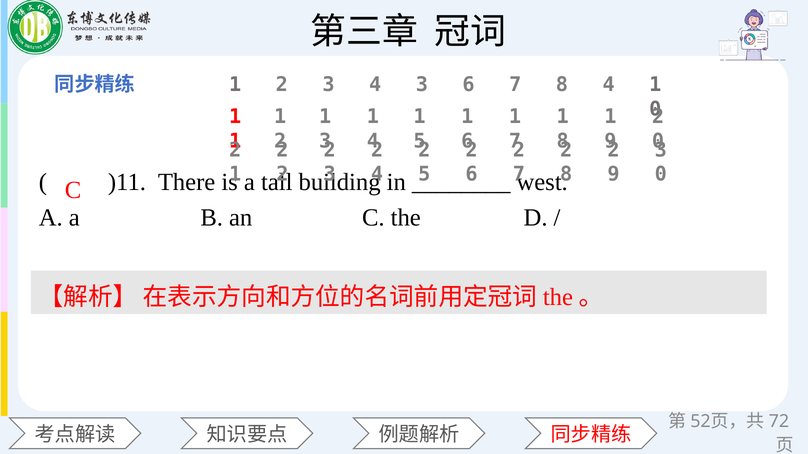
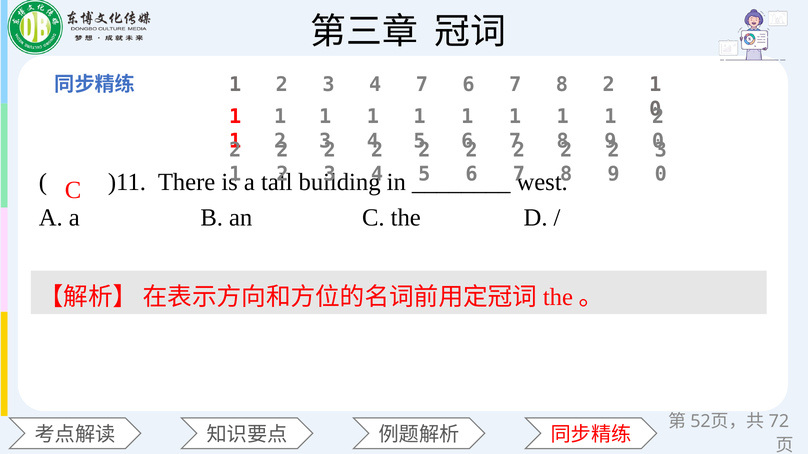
4 3: 3 -> 7
7 8 4: 4 -> 2
